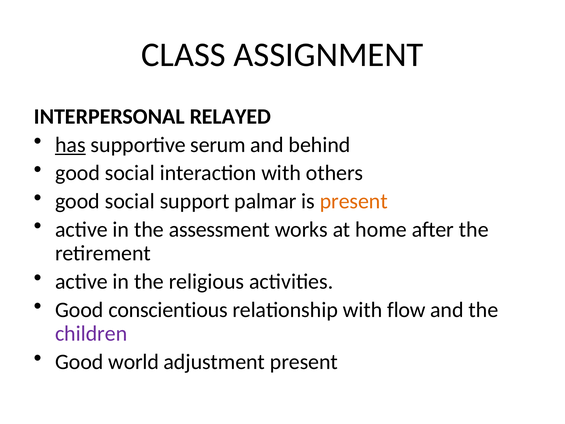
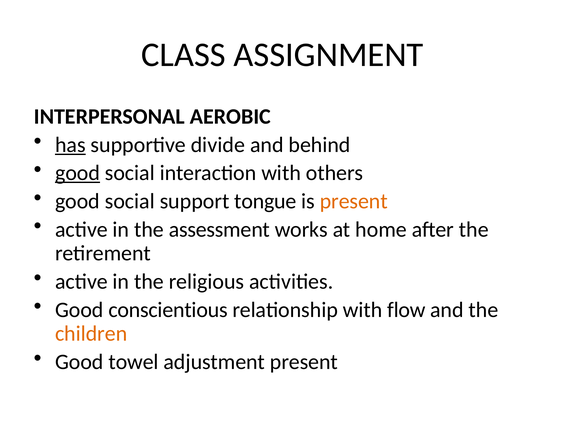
RELAYED: RELAYED -> AEROBIC
serum: serum -> divide
good at (78, 173) underline: none -> present
palmar: palmar -> tongue
children colour: purple -> orange
world: world -> towel
